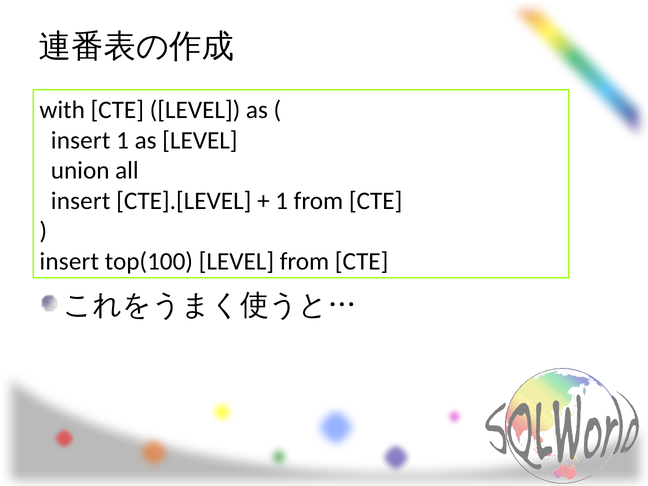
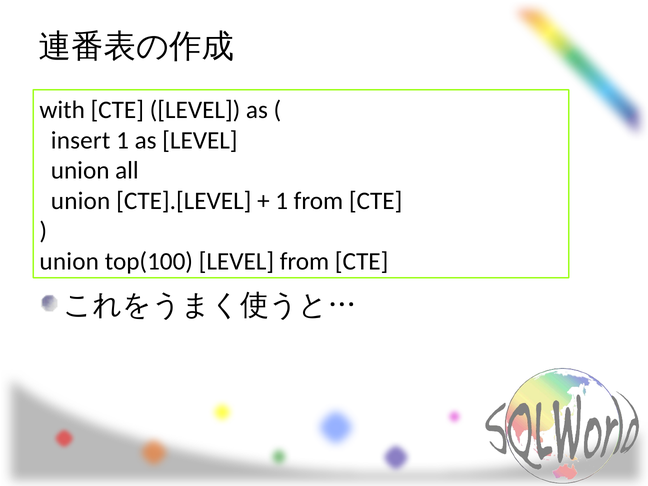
insert at (81, 201): insert -> union
insert at (69, 261): insert -> union
